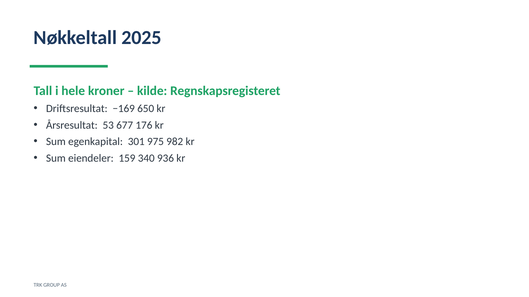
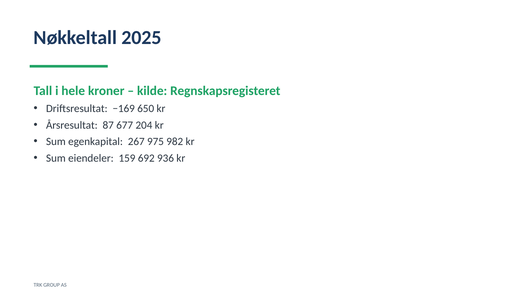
53: 53 -> 87
176: 176 -> 204
301: 301 -> 267
340: 340 -> 692
